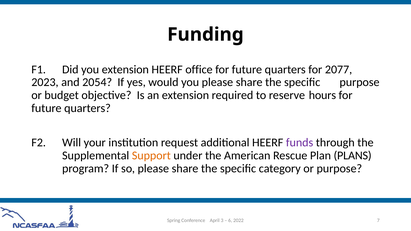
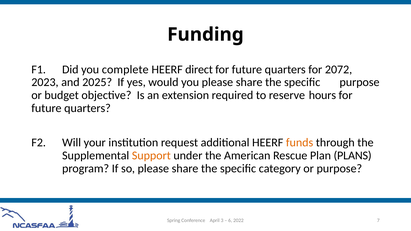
you extension: extension -> complete
office: office -> direct
2077: 2077 -> 2072
2054: 2054 -> 2025
funds colour: purple -> orange
